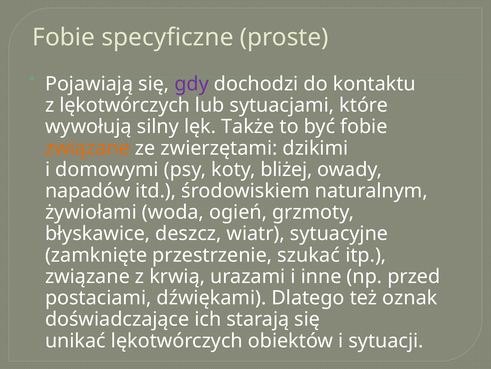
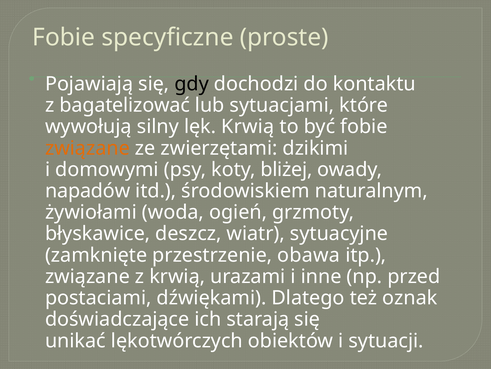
gdy colour: purple -> black
z lękotwórczych: lękotwórczych -> bagatelizować
lęk Także: Także -> Krwią
szukać: szukać -> obawa
